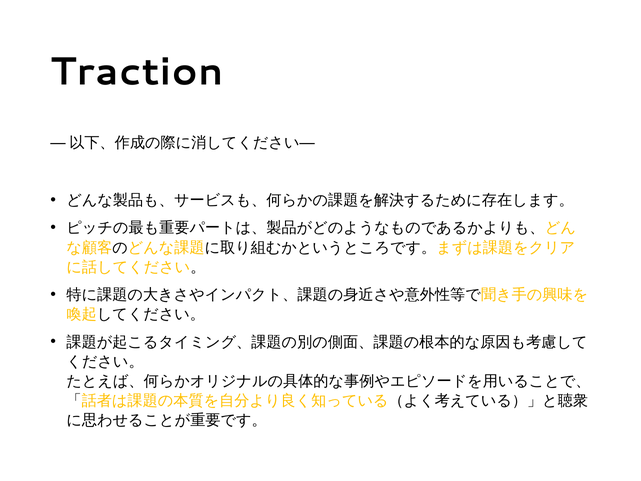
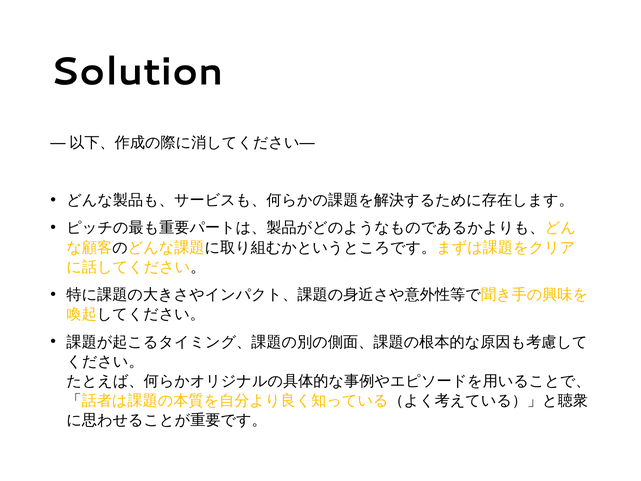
Traction: Traction -> Solution
